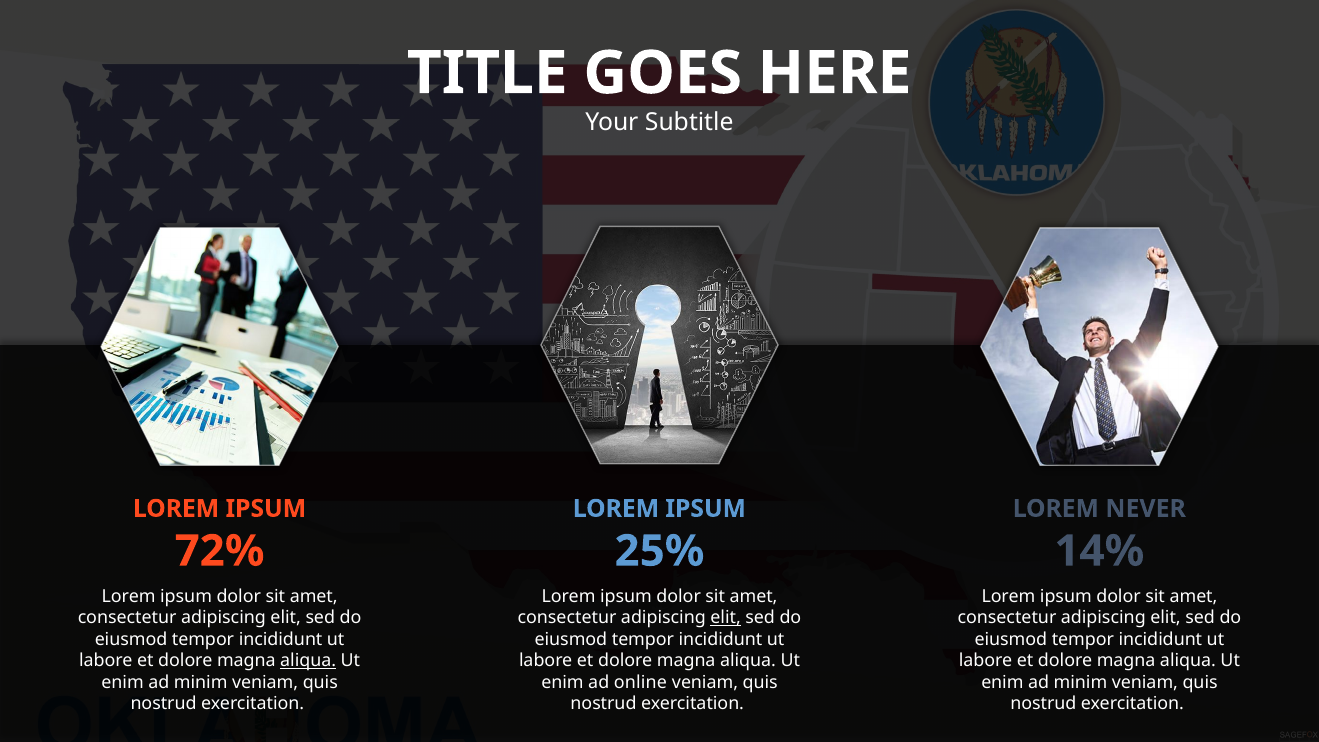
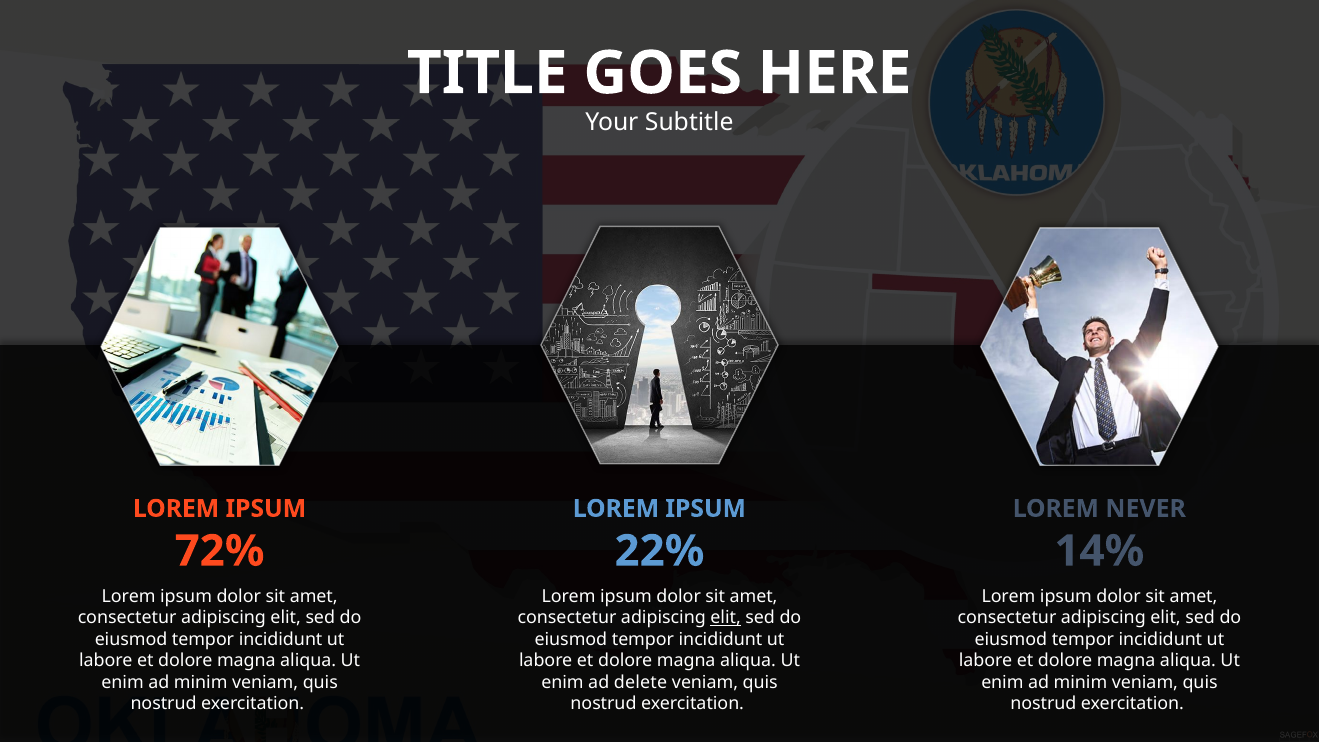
25%: 25% -> 22%
aliqua at (308, 661) underline: present -> none
online: online -> delete
